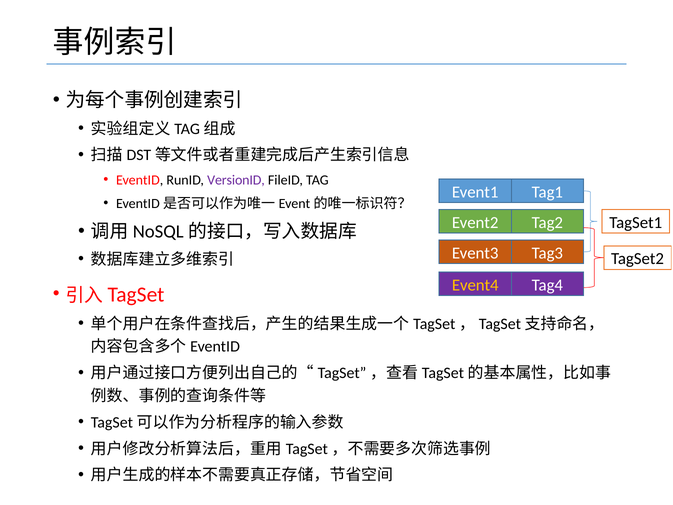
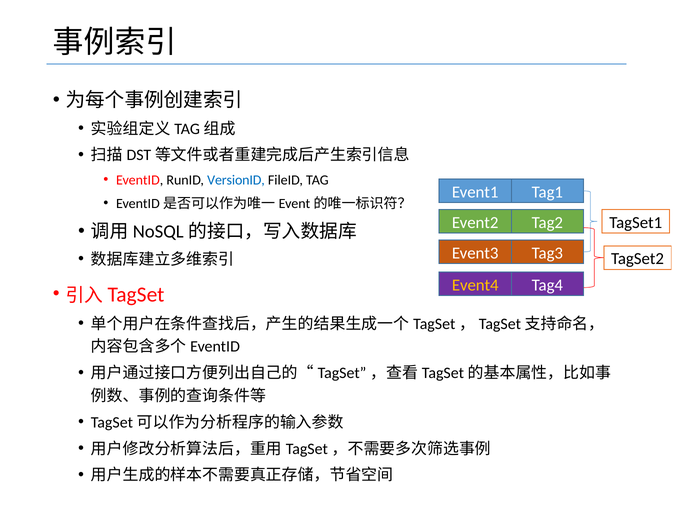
VersionID colour: purple -> blue
